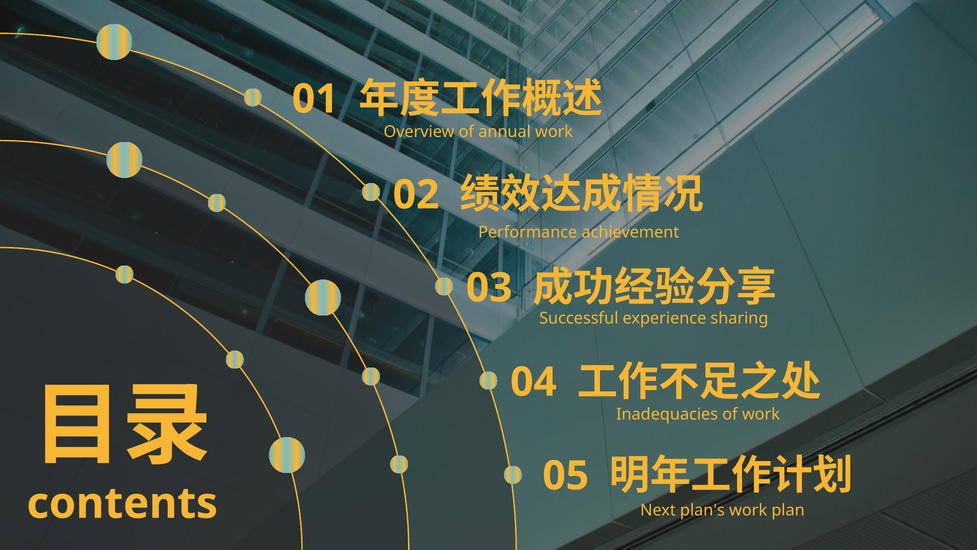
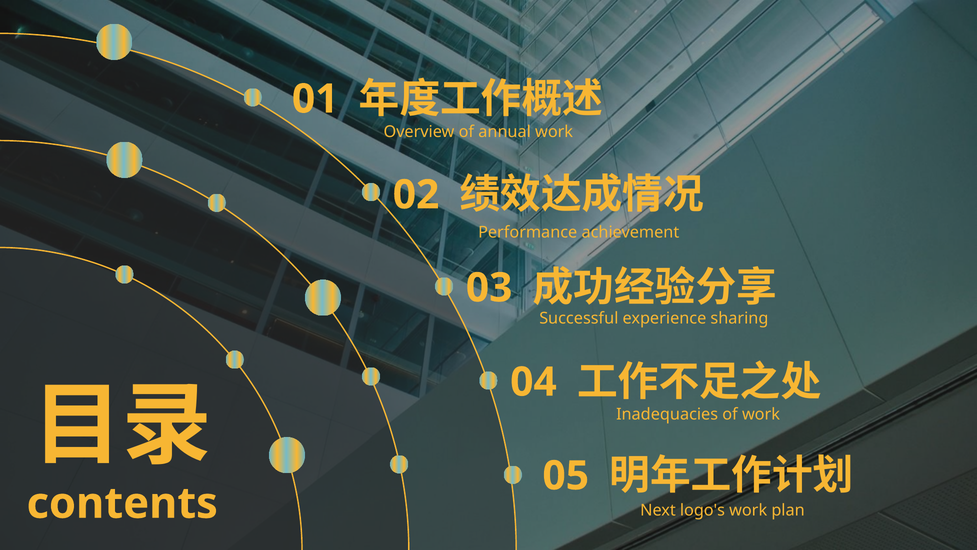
plan's: plan's -> logo's
